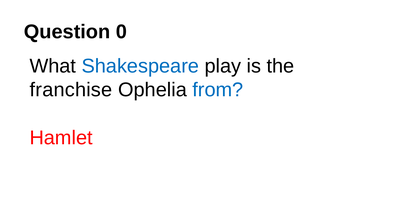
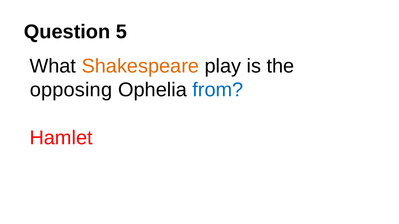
0: 0 -> 5
Shakespeare colour: blue -> orange
franchise: franchise -> opposing
